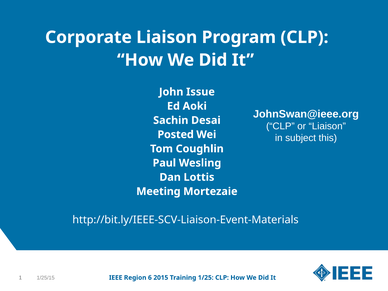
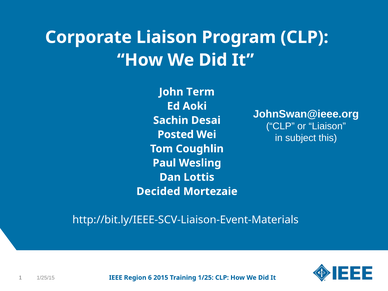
Issue: Issue -> Term
Meeting: Meeting -> Decided
